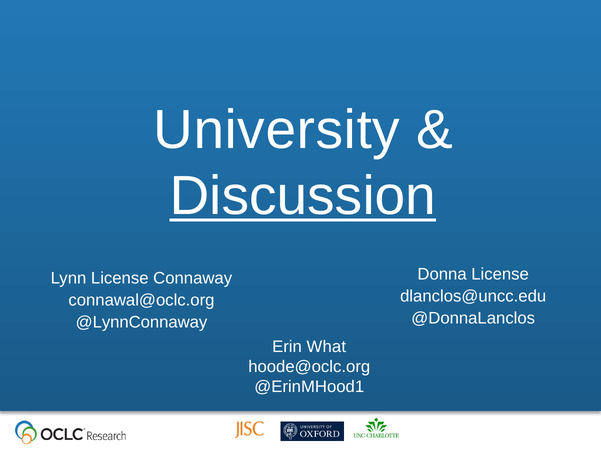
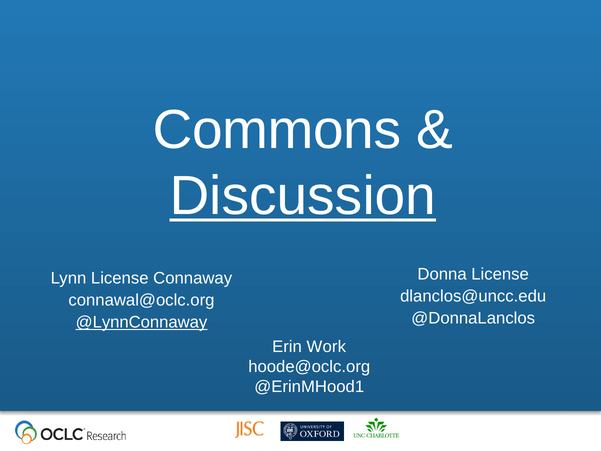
University: University -> Commons
@LynnConnaway underline: none -> present
What: What -> Work
